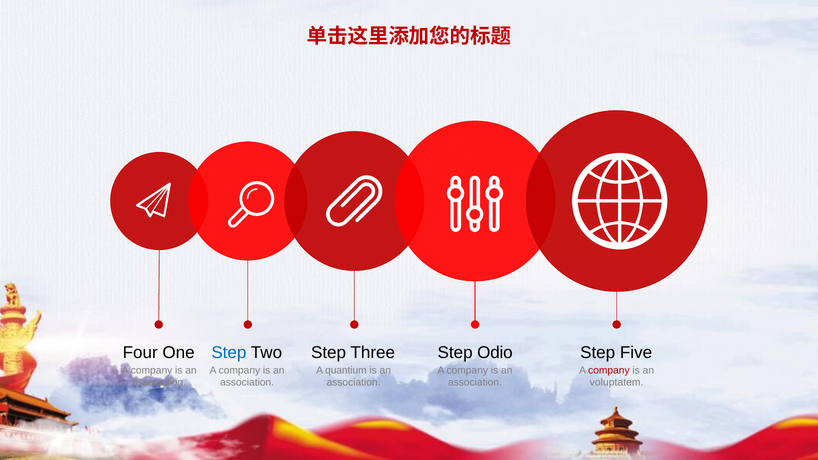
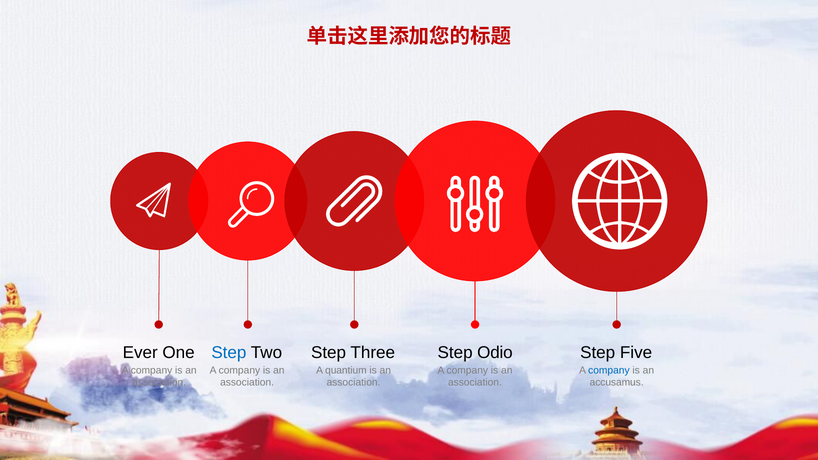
Four: Four -> Ever
company at (609, 370) colour: red -> blue
voluptatem: voluptatem -> accusamus
